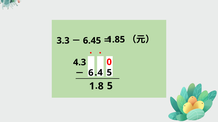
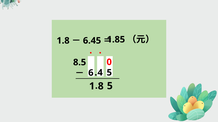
3.3: 3.3 -> 1.8
4.3: 4.3 -> 8.5
